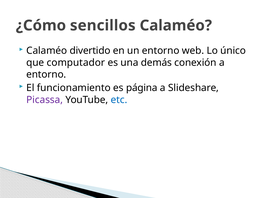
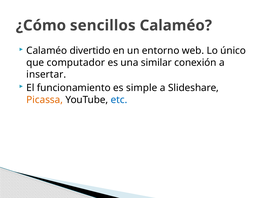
demás: demás -> similar
entorno at (46, 74): entorno -> insertar
página: página -> simple
Picassa colour: purple -> orange
